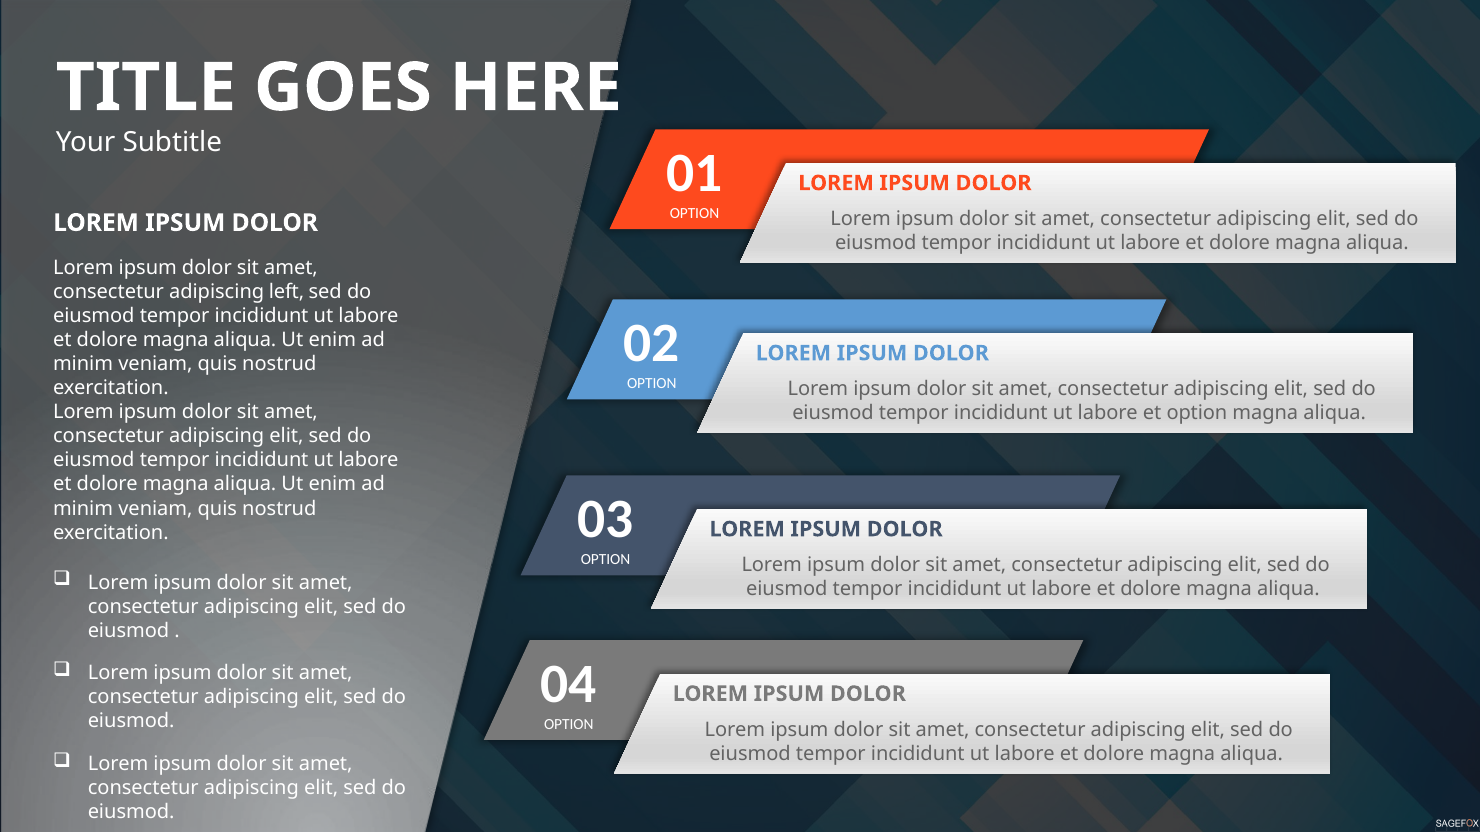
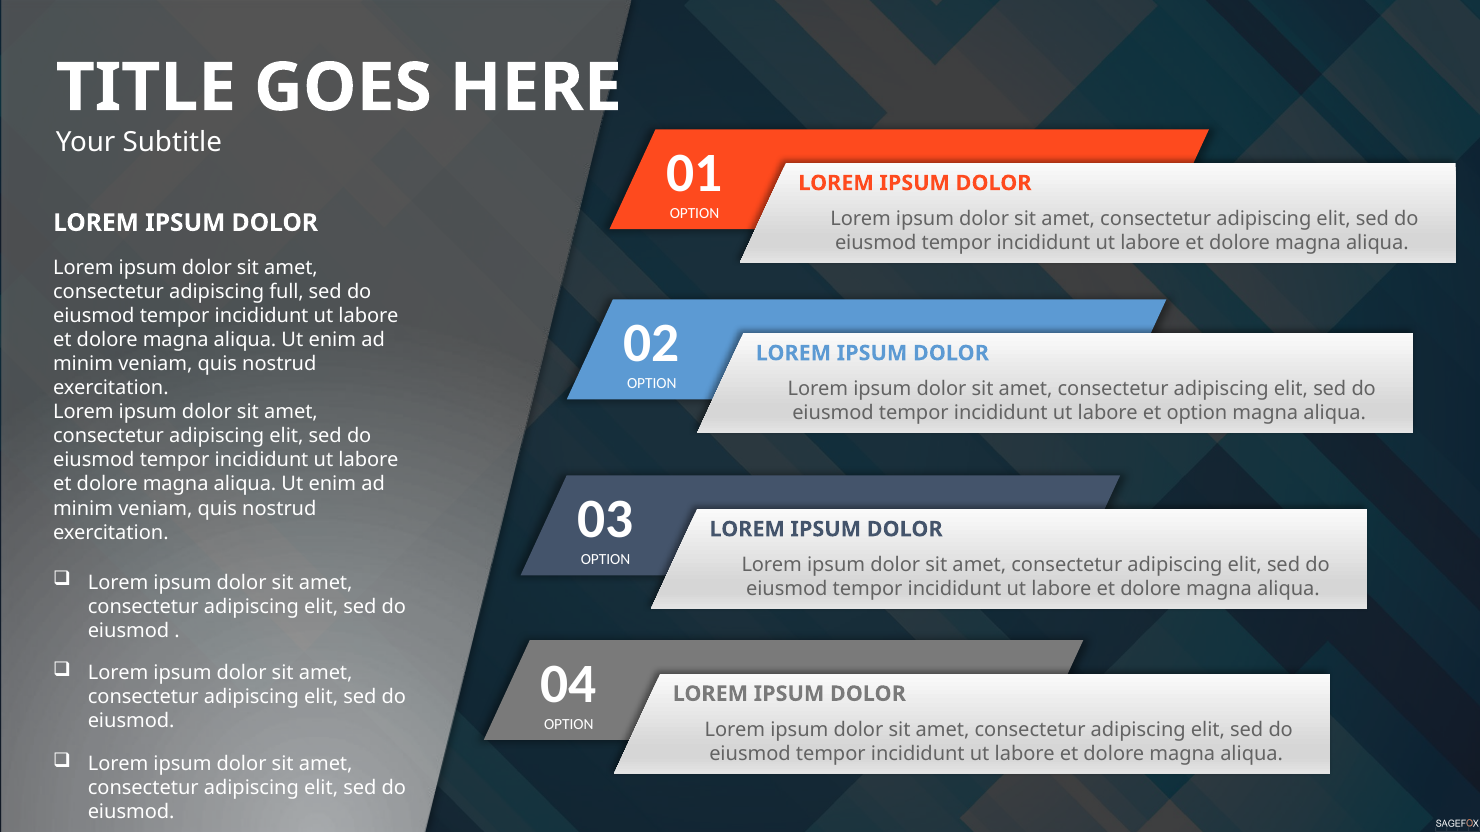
left: left -> full
